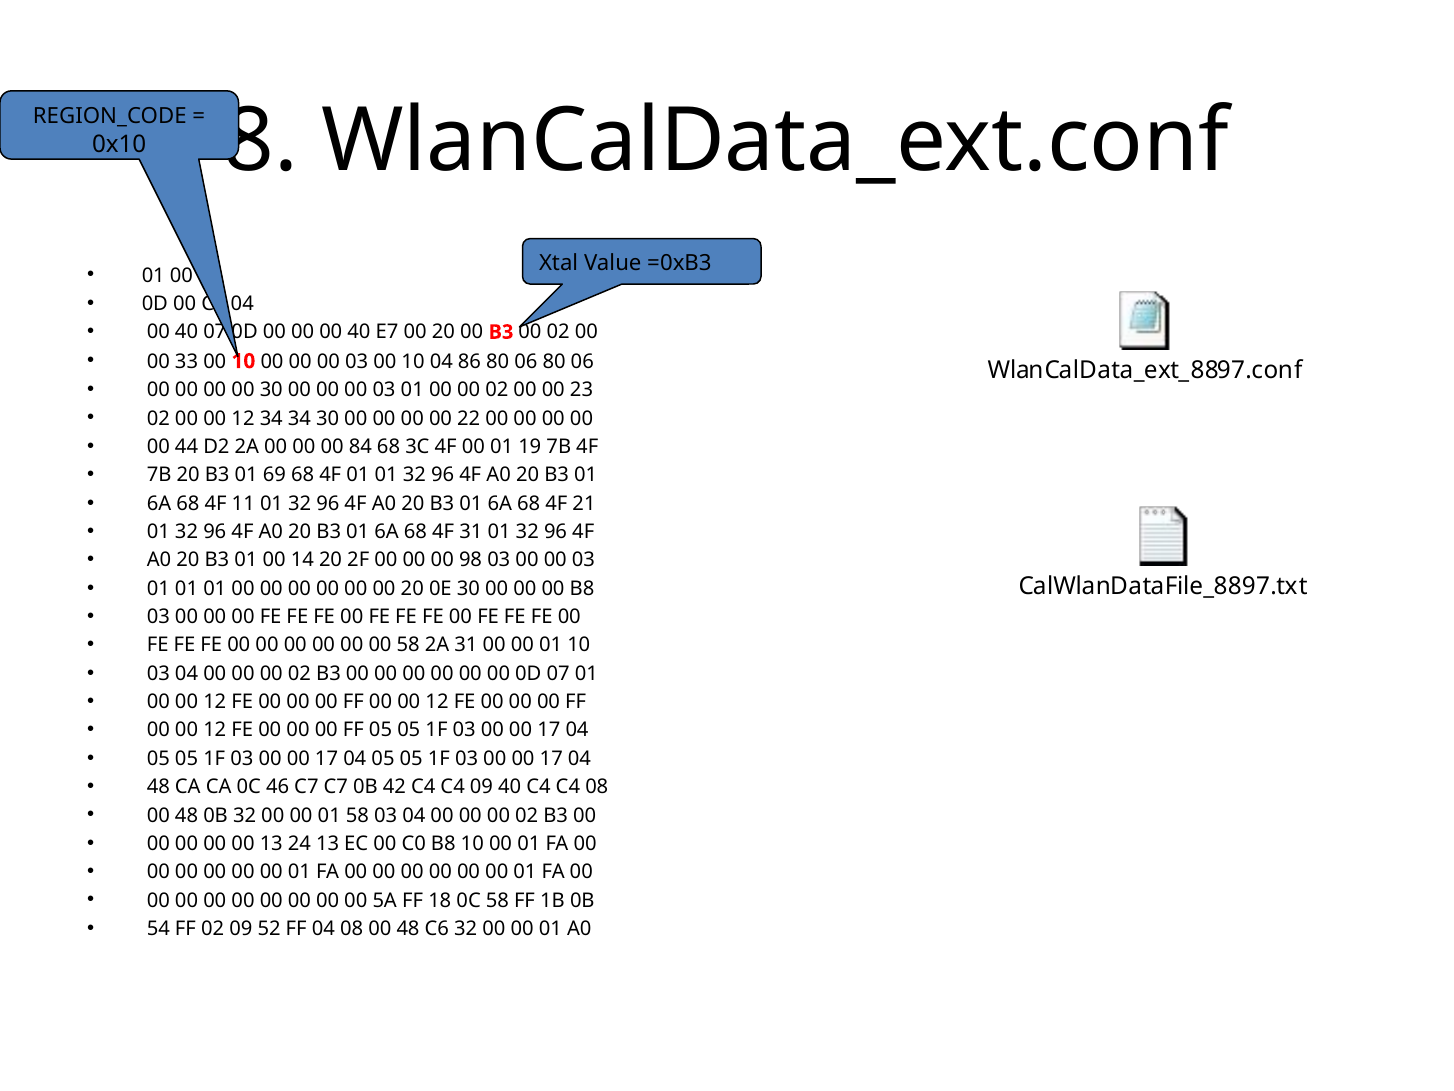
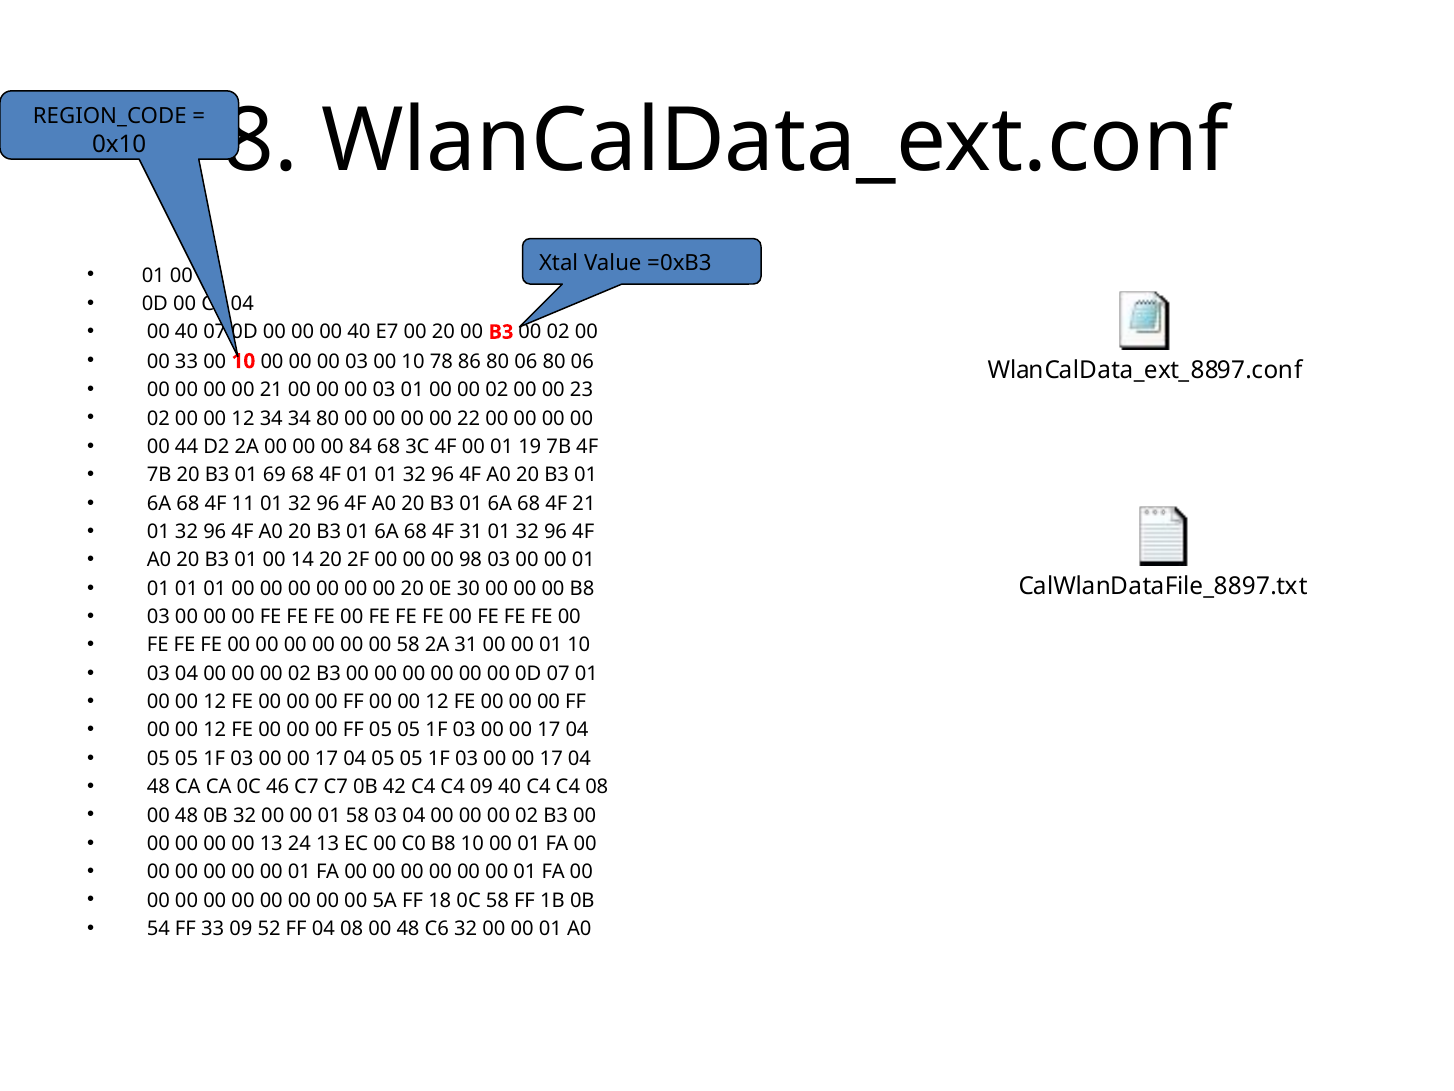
10 04: 04 -> 78
00 30: 30 -> 21
34 30: 30 -> 80
03 00 00 03: 03 -> 01
FF 02: 02 -> 33
